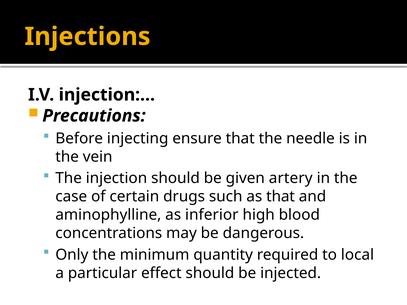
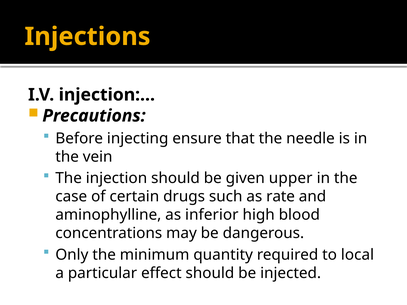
artery: artery -> upper
as that: that -> rate
